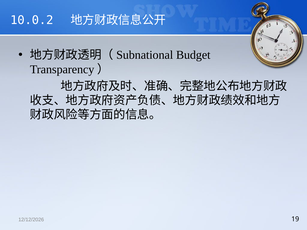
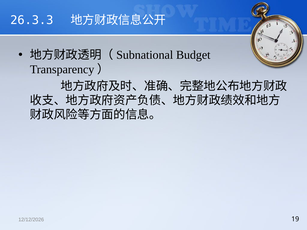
10.0.2: 10.0.2 -> 26.3.3
